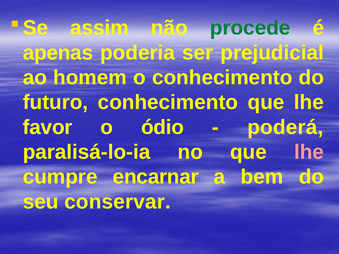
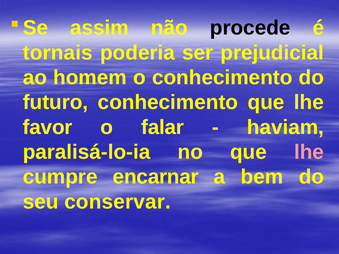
procede colour: green -> black
apenas: apenas -> tornais
ódio: ódio -> falar
poderá: poderá -> haviam
